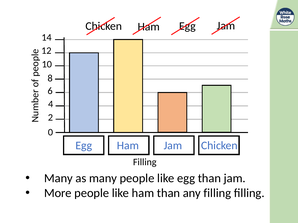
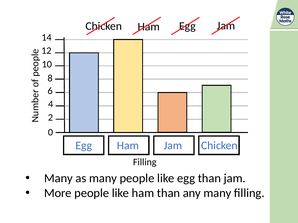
any filling: filling -> many
